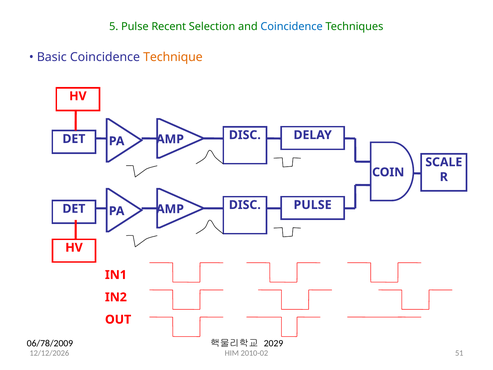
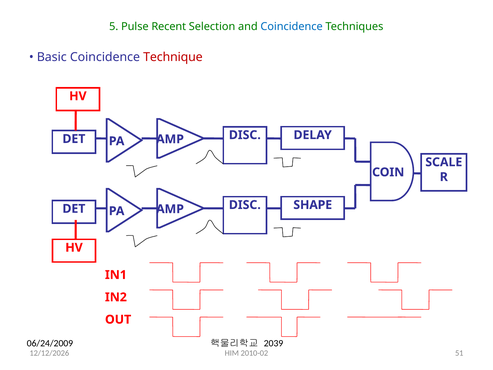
Technique colour: orange -> red
PULSE at (313, 205): PULSE -> SHAPE
06/78/2009: 06/78/2009 -> 06/24/2009
2029: 2029 -> 2039
